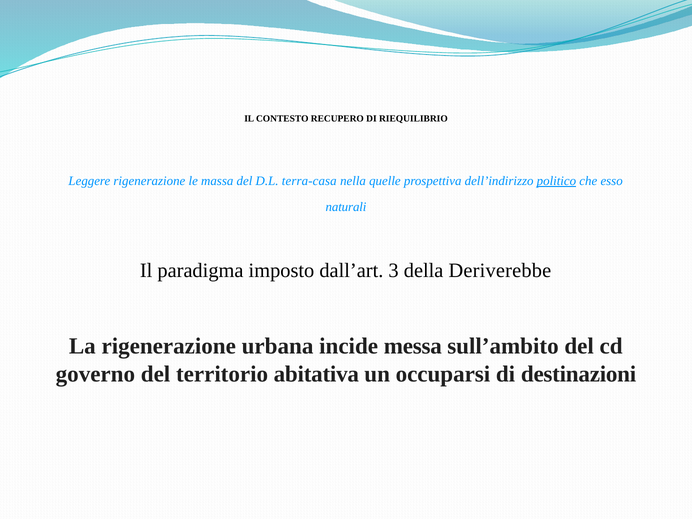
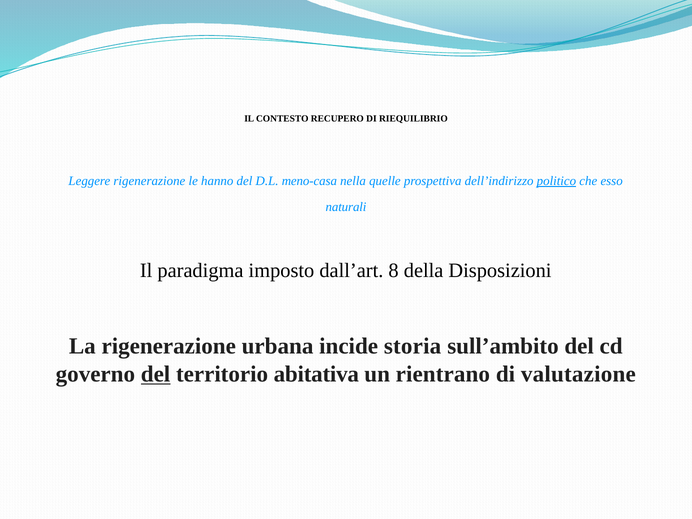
massa: massa -> hanno
terra-casa: terra-casa -> meno-casa
3: 3 -> 8
Deriverebbe: Deriverebbe -> Disposizioni
messa: messa -> storia
del at (156, 374) underline: none -> present
occuparsi: occuparsi -> rientrano
destinazioni: destinazioni -> valutazione
